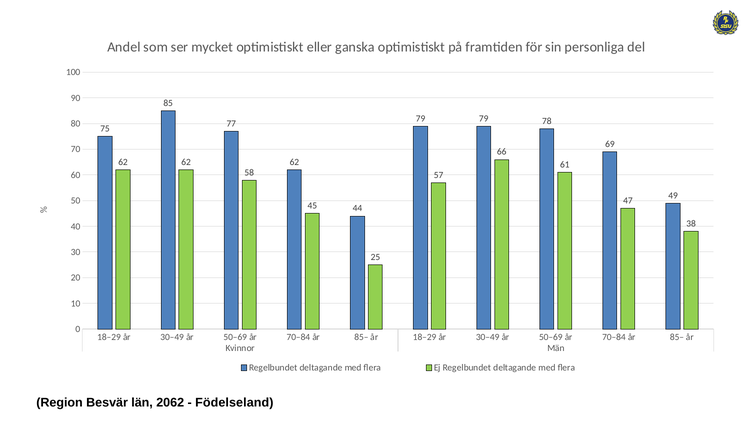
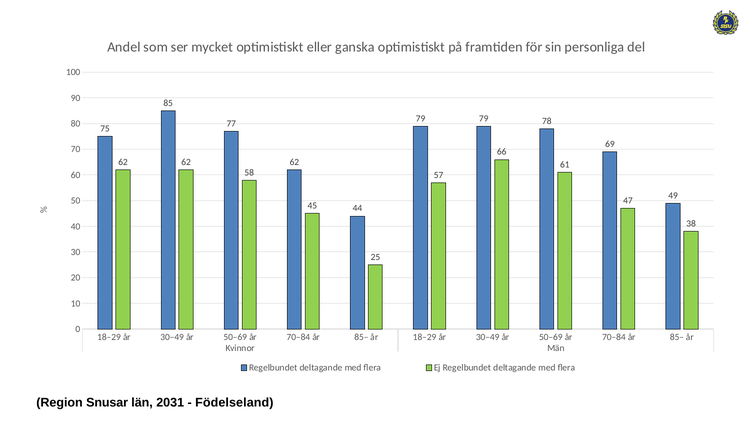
Besvär: Besvär -> Snusar
2062: 2062 -> 2031
